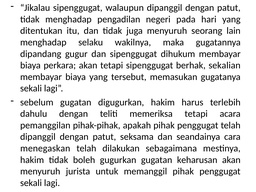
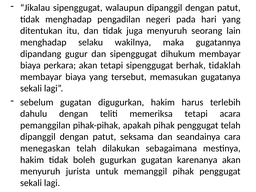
sekalian: sekalian -> tidaklah
keharusan: keharusan -> karenanya
